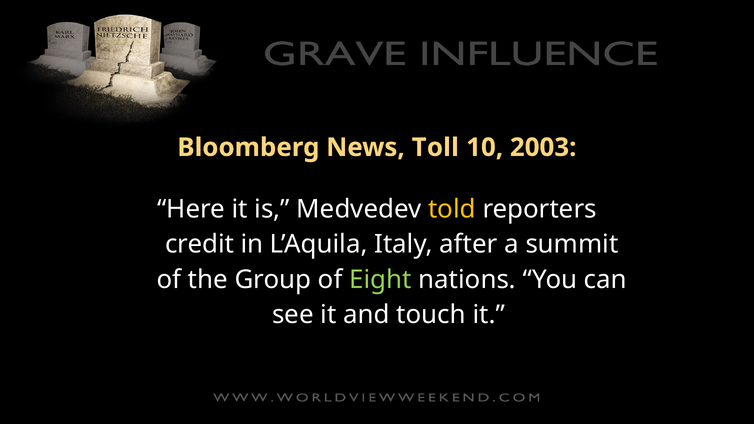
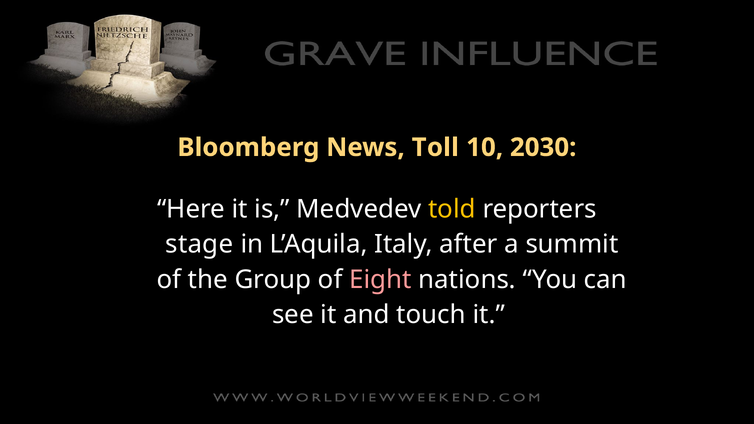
2003: 2003 -> 2030
credit: credit -> stage
Eight colour: light green -> pink
